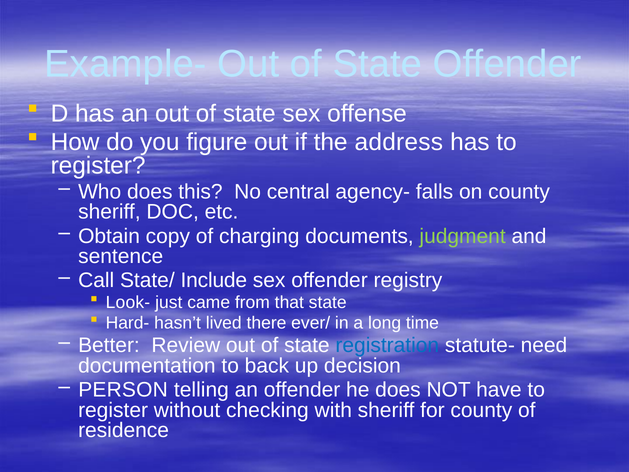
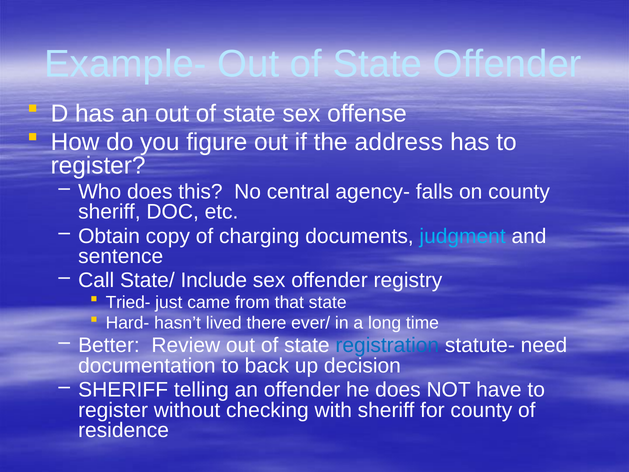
judgment colour: light green -> light blue
Look-: Look- -> Tried-
PERSON at (123, 390): PERSON -> SHERIFF
